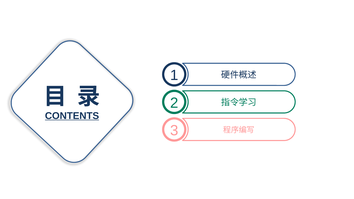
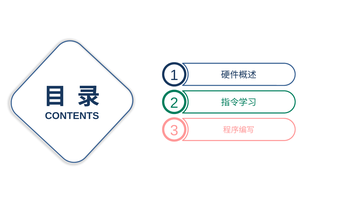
CONTENTS underline: present -> none
